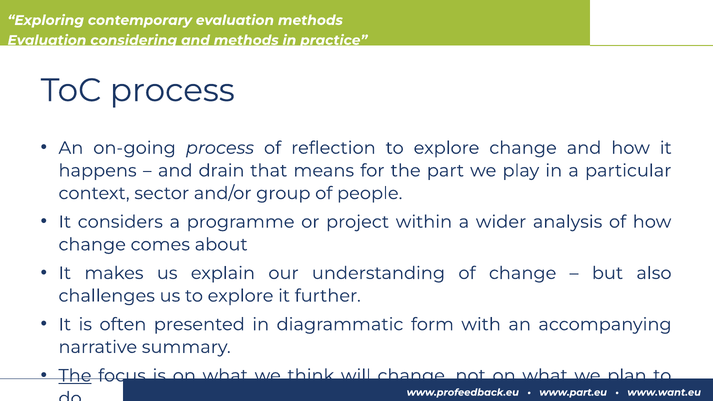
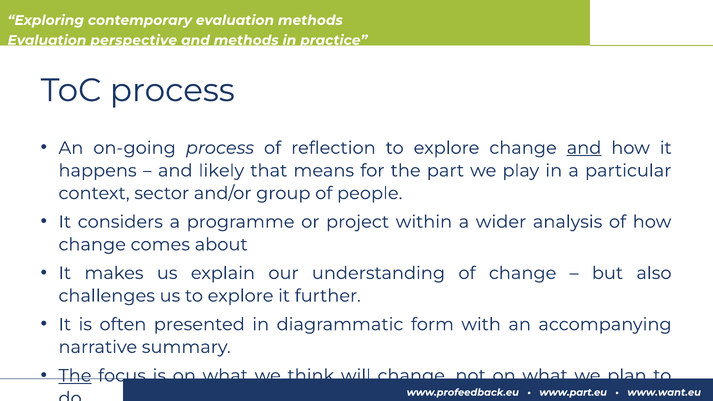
considering: considering -> perspective
and at (584, 148) underline: none -> present
drain: drain -> likely
